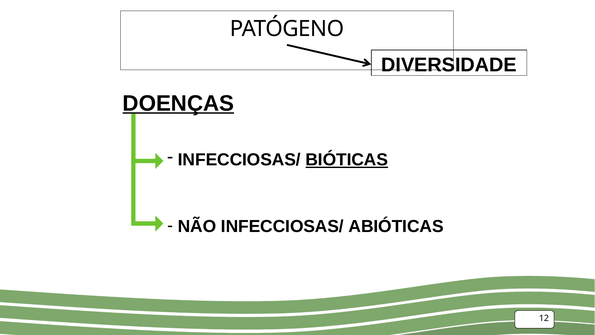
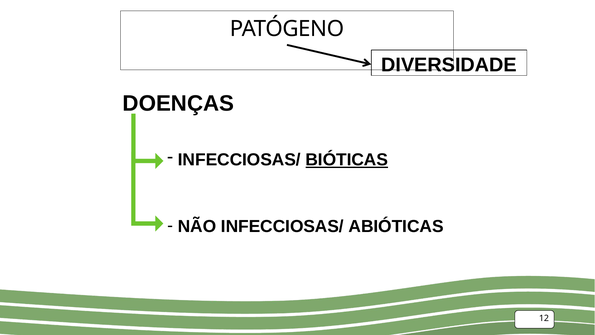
DOENÇAS underline: present -> none
